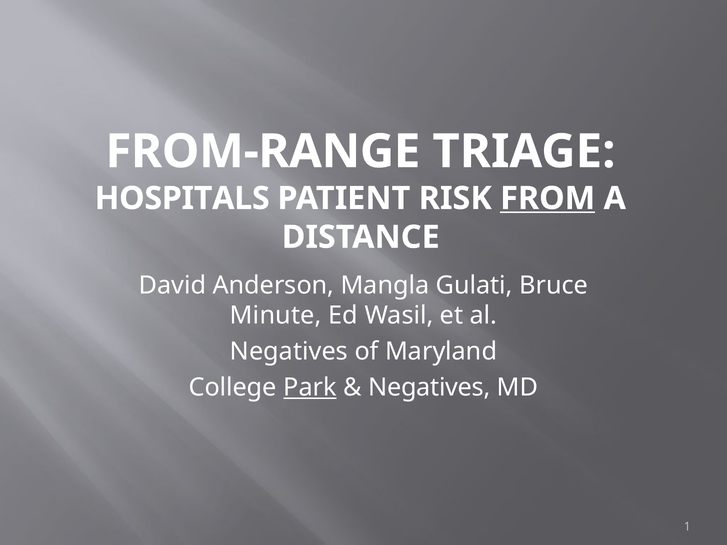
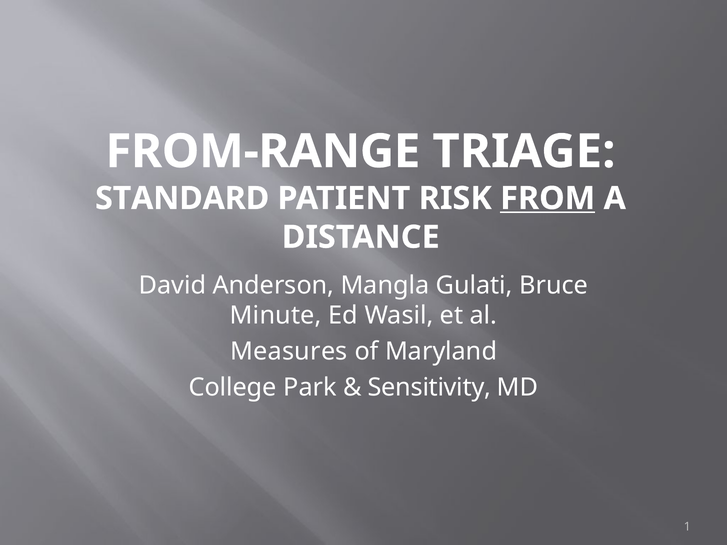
HOSPITALS: HOSPITALS -> STANDARD
Negatives at (289, 352): Negatives -> Measures
Park underline: present -> none
Negatives at (429, 388): Negatives -> Sensitivity
